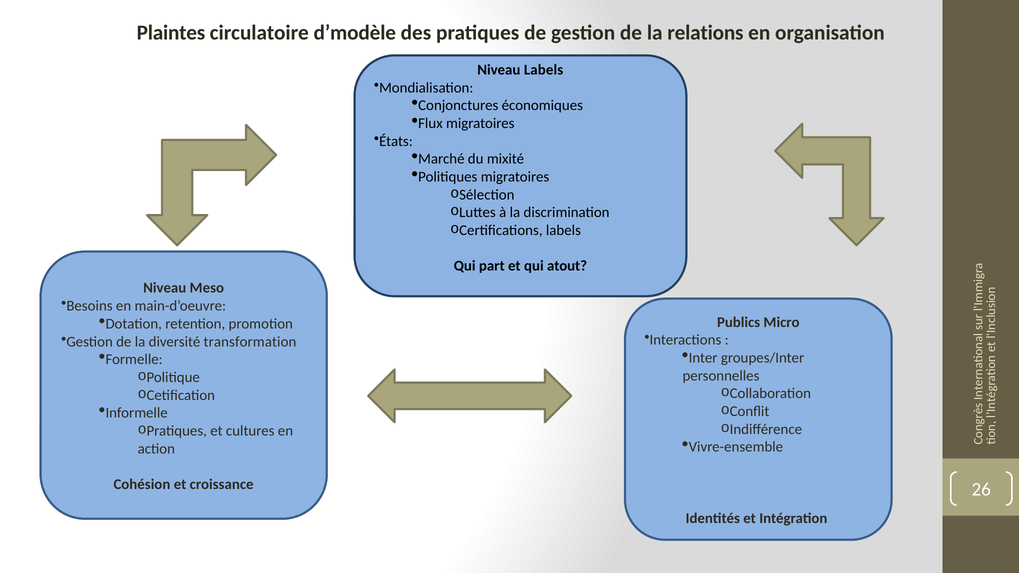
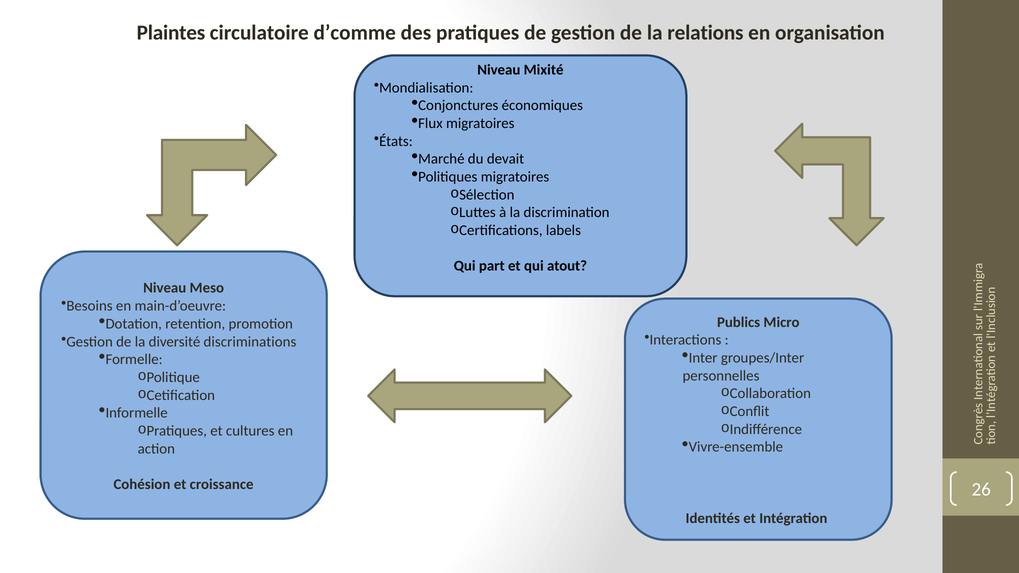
d’modèle: d’modèle -> d’comme
Niveau Labels: Labels -> Mixité
mixité: mixité -> devait
transformation: transformation -> discriminations
